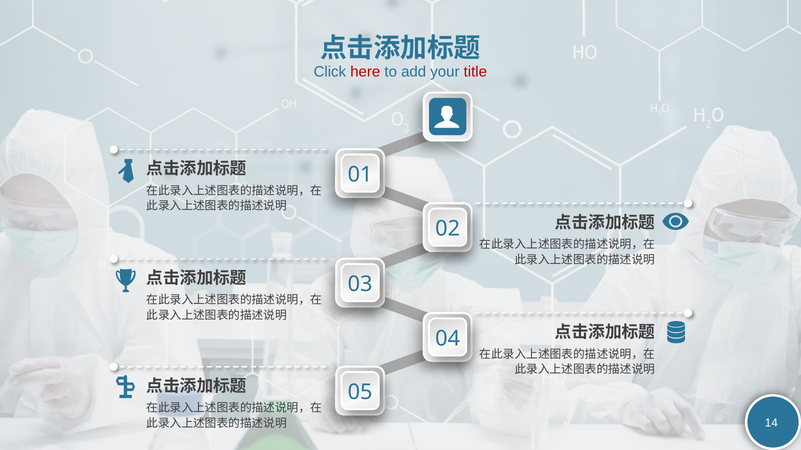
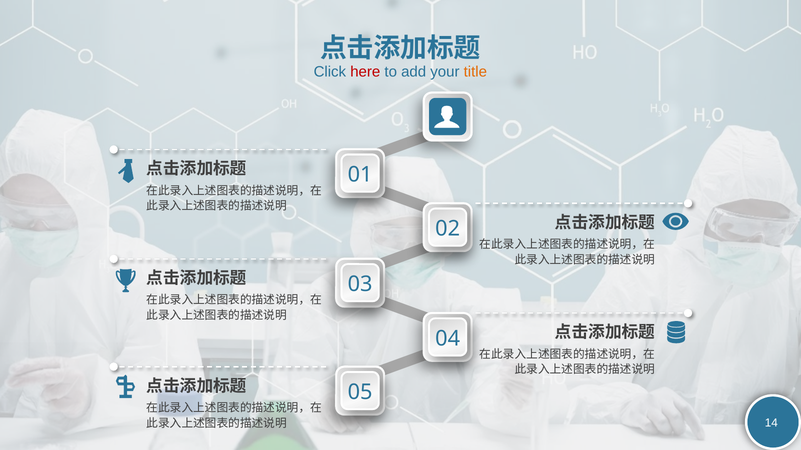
title colour: red -> orange
